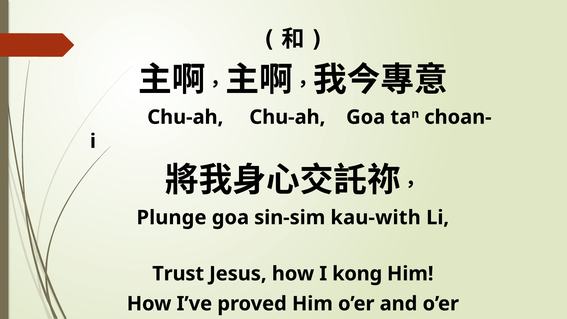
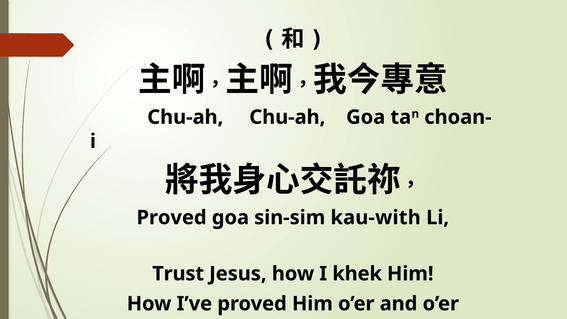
Plunge at (172, 218): Plunge -> Proved
kong: kong -> khek
